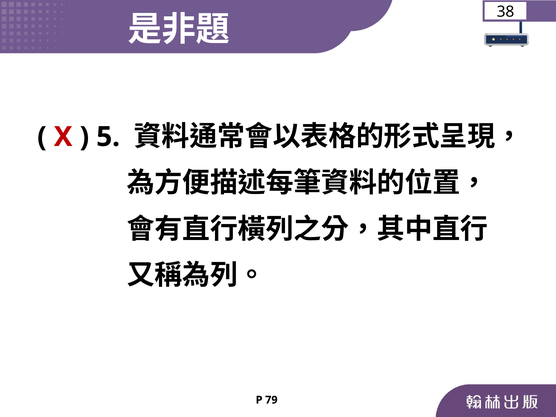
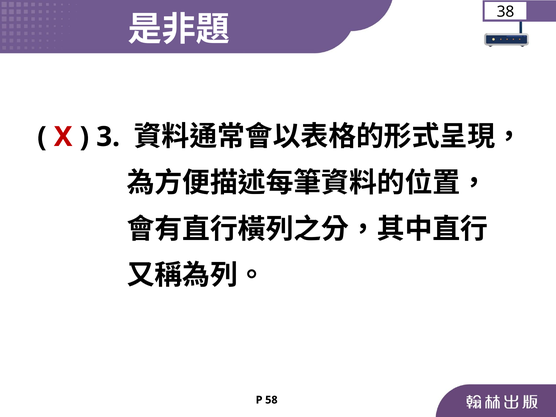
5: 5 -> 3
79: 79 -> 58
